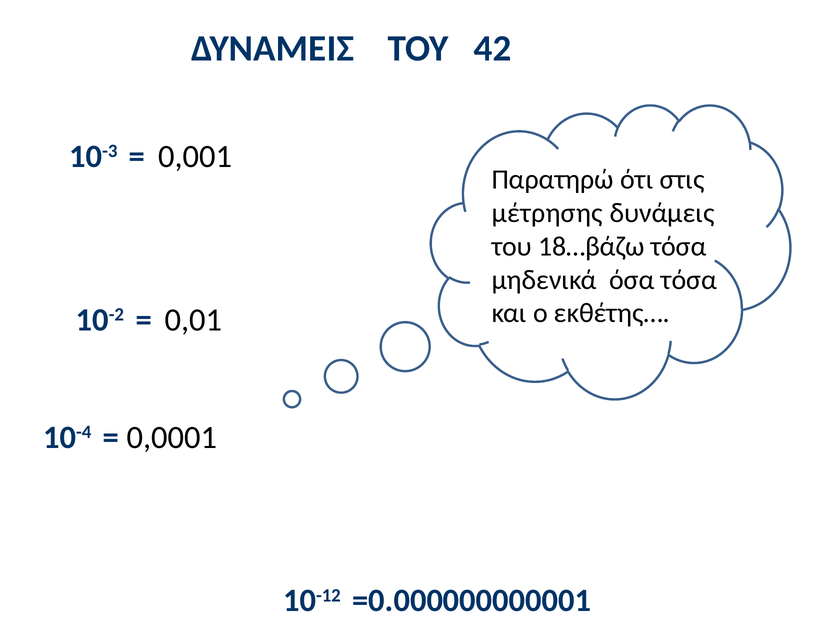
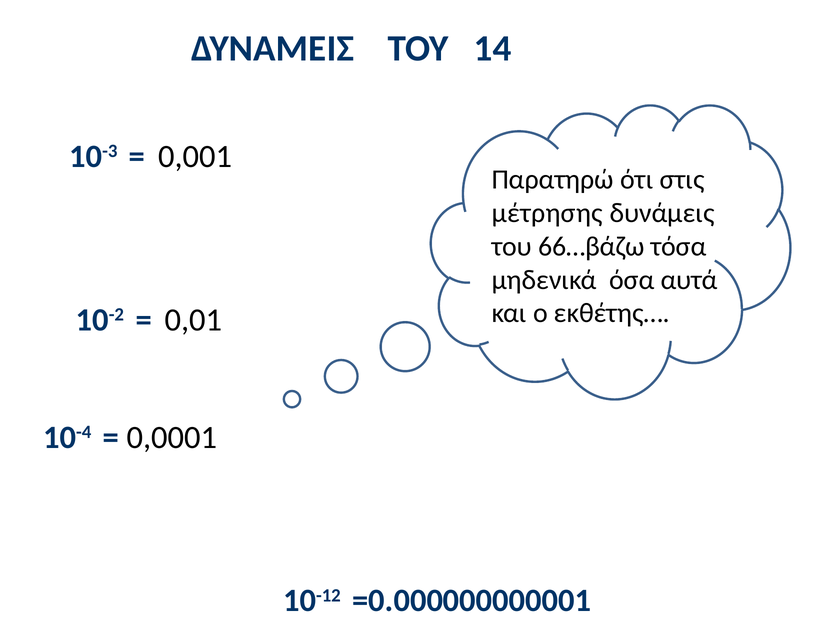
42: 42 -> 14
18…βάζω: 18…βάζω -> 66…βάζω
όσα τόσα: τόσα -> αυτά
